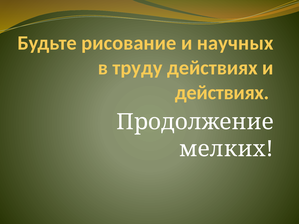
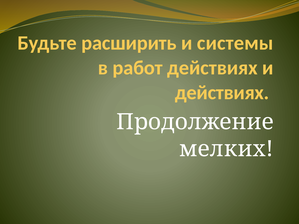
рисование: рисование -> расширить
научных: научных -> системы
труду: труду -> работ
